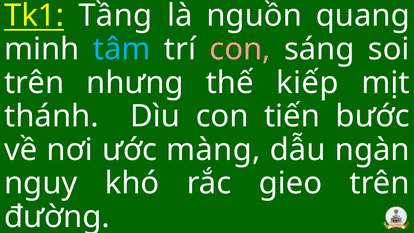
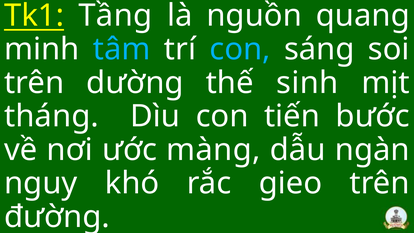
con at (240, 49) colour: pink -> light blue
nhưng: nhưng -> dường
kiếp: kiếp -> sinh
thánh: thánh -> tháng
